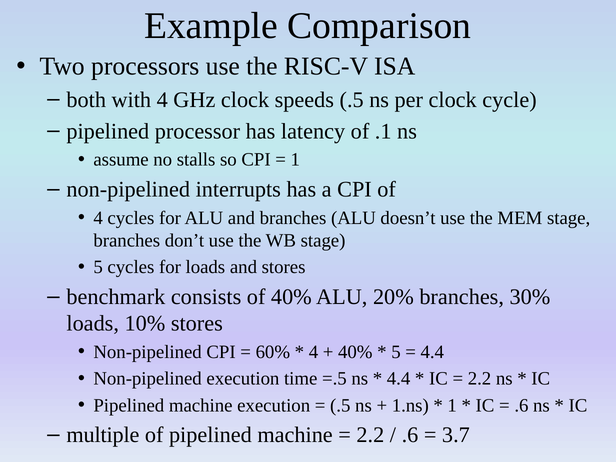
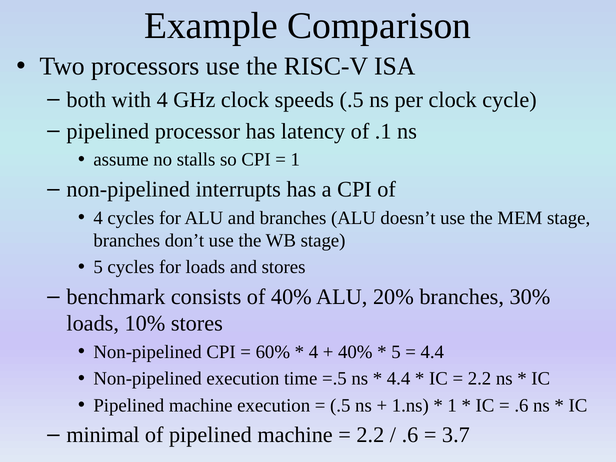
multiple: multiple -> minimal
